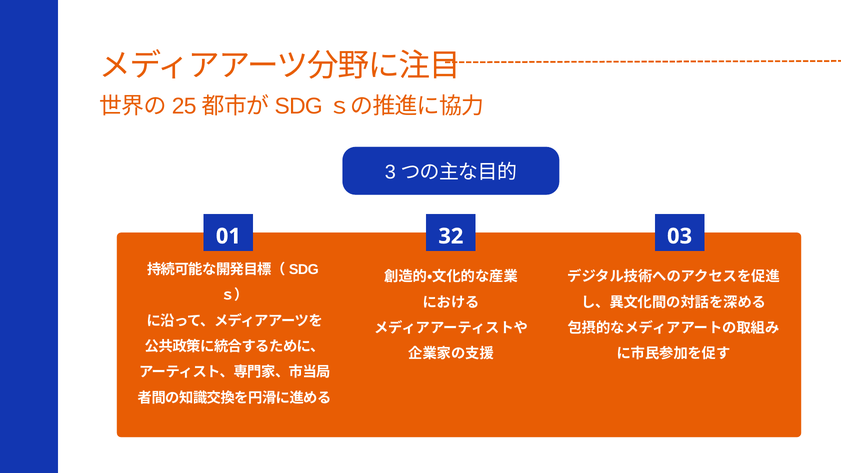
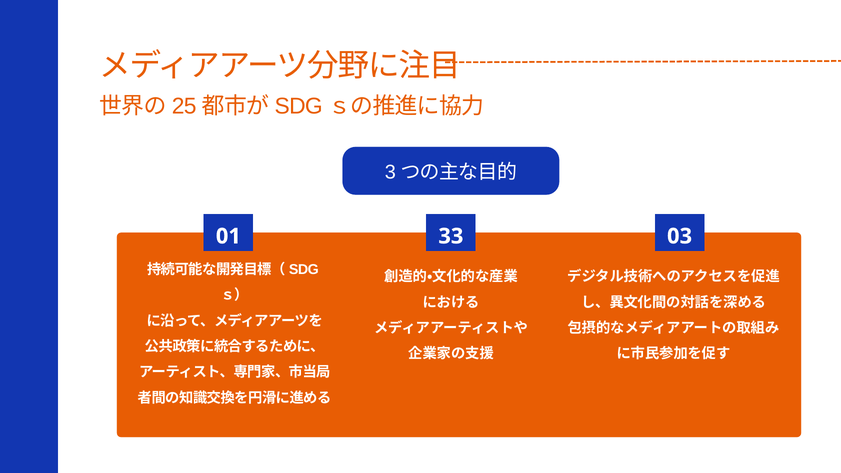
32: 32 -> 33
